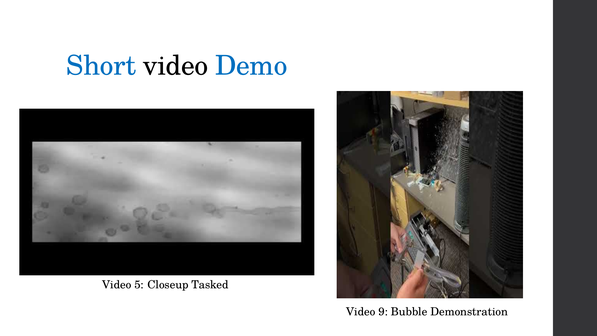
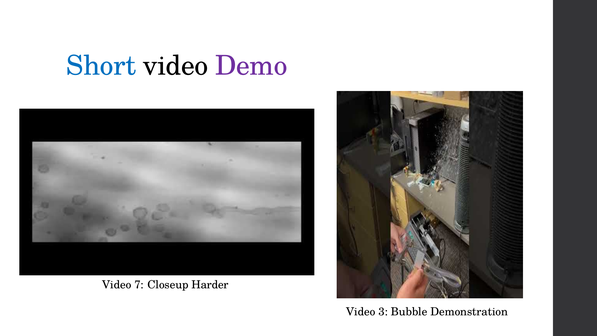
Demo colour: blue -> purple
5: 5 -> 7
Tasked: Tasked -> Harder
9: 9 -> 3
